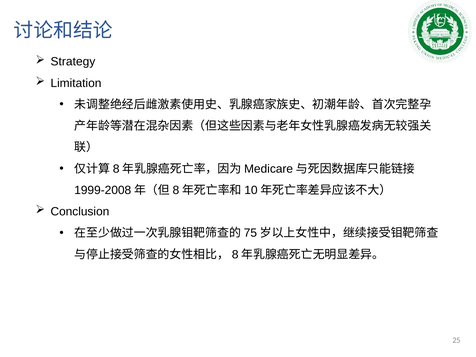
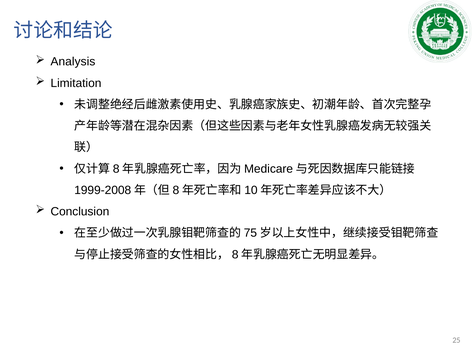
Strategy: Strategy -> Analysis
